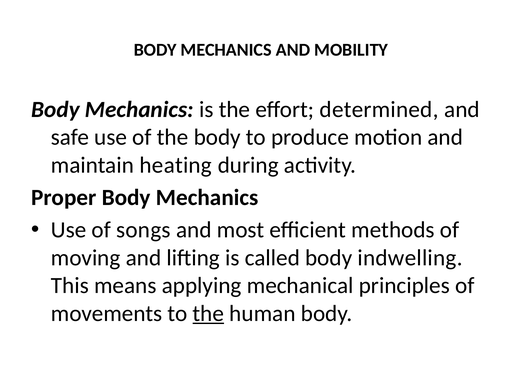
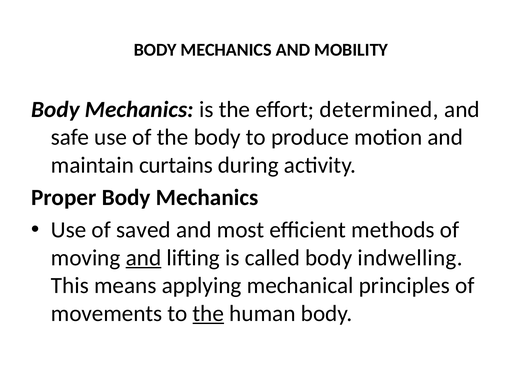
heating: heating -> curtains
songs: songs -> saved
and at (143, 258) underline: none -> present
